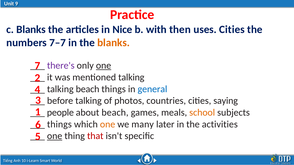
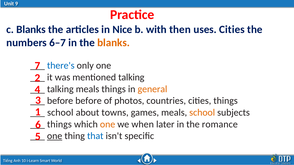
7–7: 7–7 -> 6–7
there's colour: purple -> blue
one at (104, 66) underline: present -> none
talking beach: beach -> meals
general colour: blue -> orange
before talking: talking -> before
cities saying: saying -> things
people at (60, 113): people -> school
about beach: beach -> towns
many: many -> when
activities: activities -> romance
that colour: red -> blue
